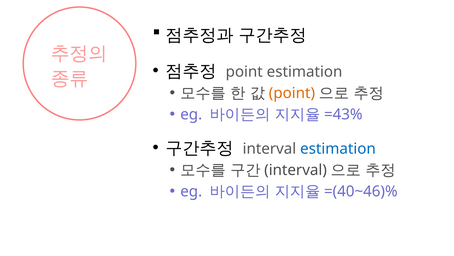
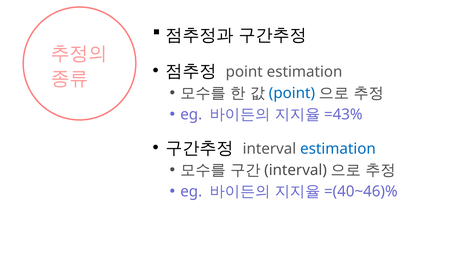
point at (292, 93) colour: orange -> blue
